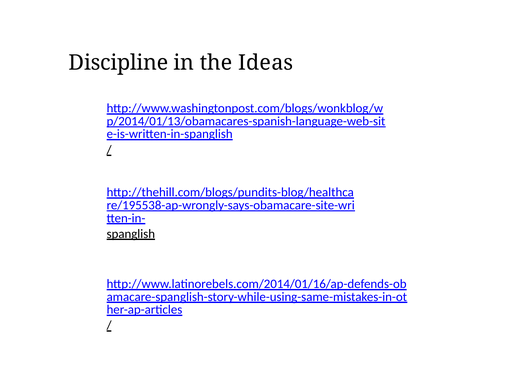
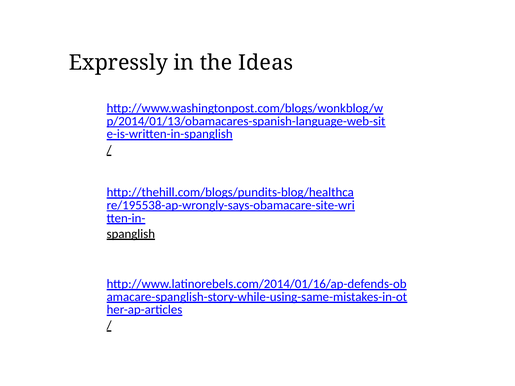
Discipline: Discipline -> Expressly
